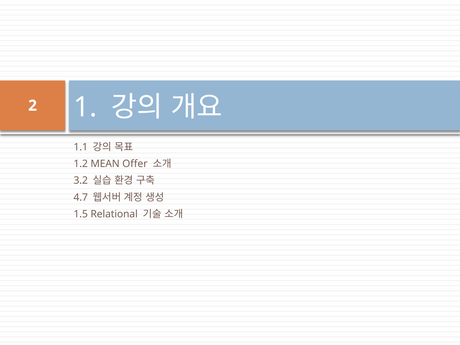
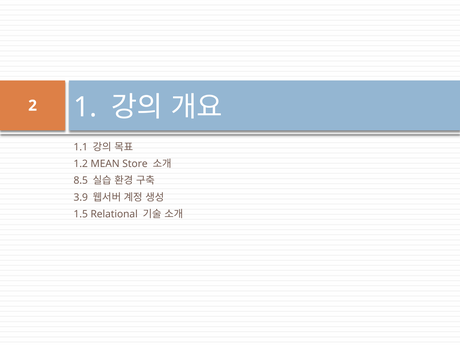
Offer: Offer -> Store
3.2: 3.2 -> 8.5
4.7: 4.7 -> 3.9
